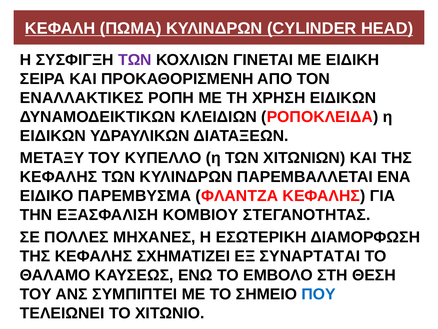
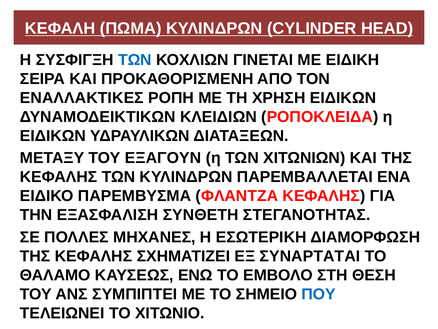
ΤΩΝ at (135, 60) colour: purple -> blue
ΚΥΠΕΛΛΟ: ΚΥΠΕΛΛΟ -> ΕΞΑΓΟΥΝ
ΚΟΜΒΙΟΥ: ΚΟΜΒΙΟΥ -> ΣΥΝΘΕΤΗ
